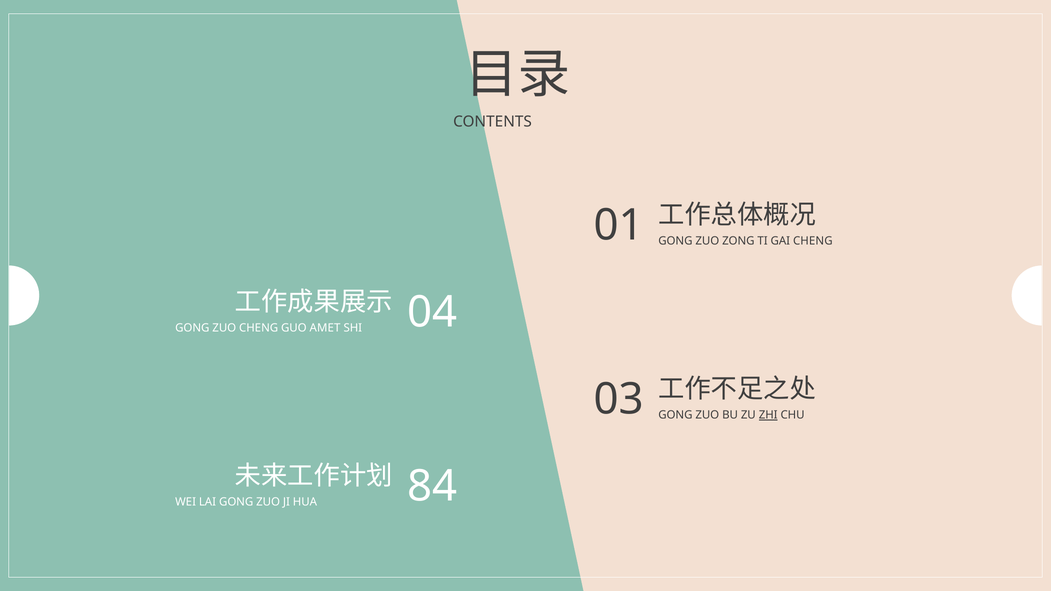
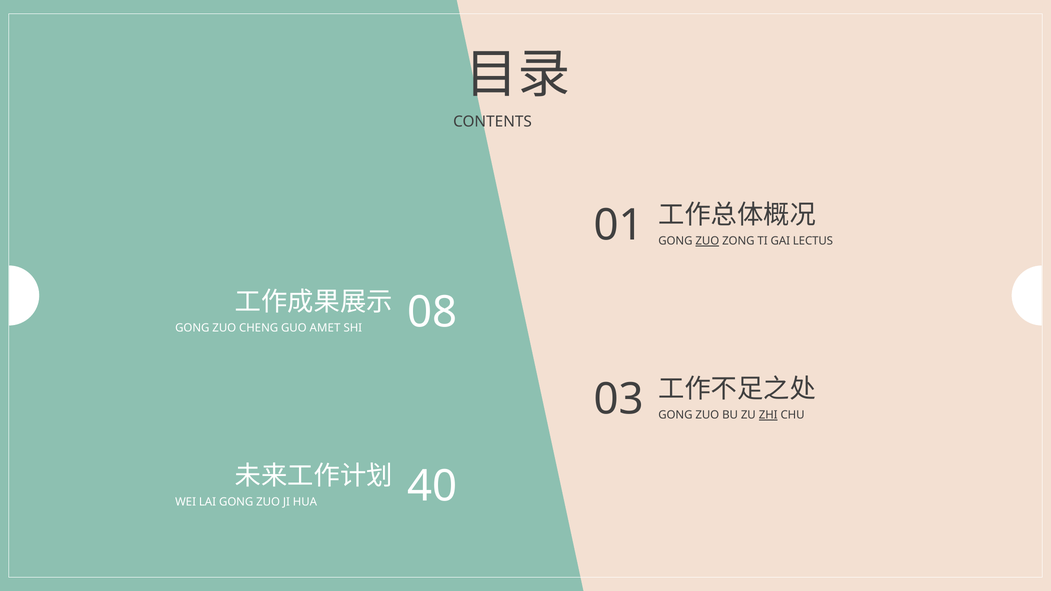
ZUO at (707, 241) underline: none -> present
GAI CHENG: CHENG -> LECTUS
04: 04 -> 08
84: 84 -> 40
